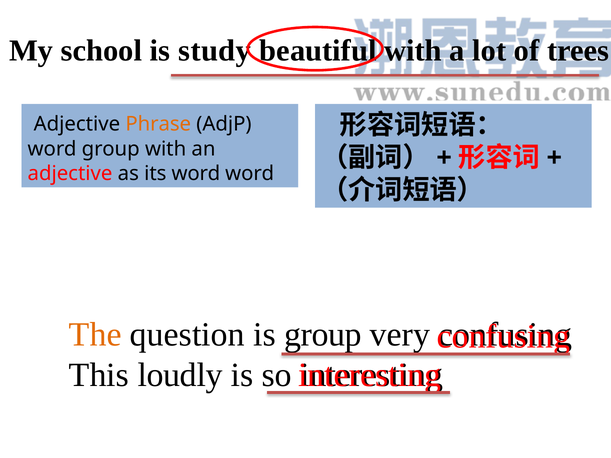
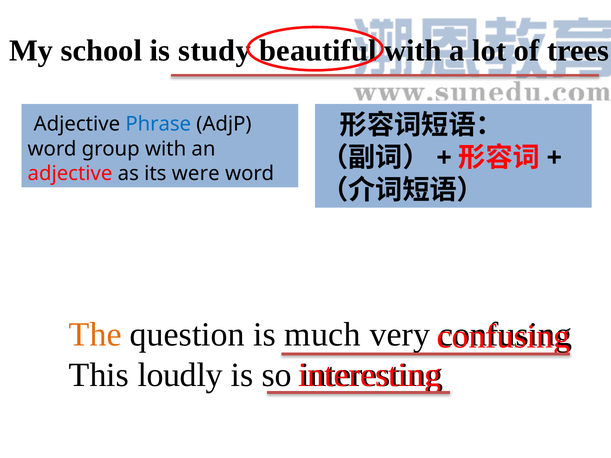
Phrase colour: orange -> blue
its word: word -> were
is group: group -> much
